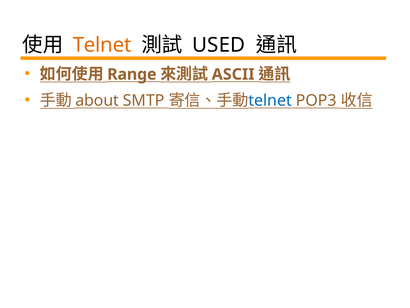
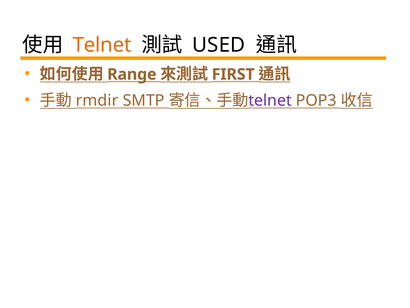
ASCII: ASCII -> FIRST
about: about -> rmdir
telnet at (270, 100) colour: blue -> purple
